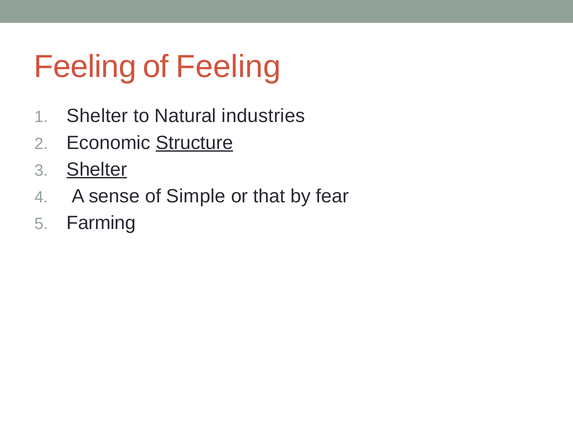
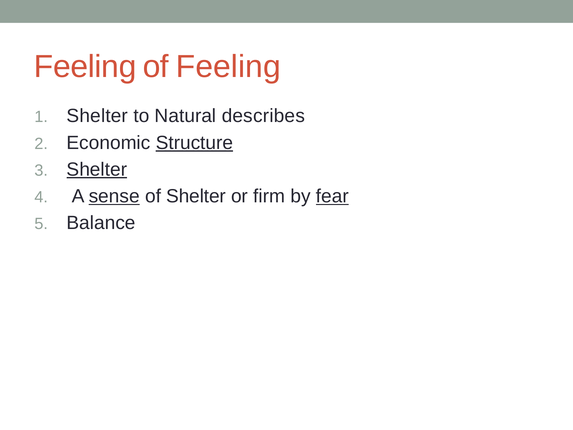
industries: industries -> describes
sense underline: none -> present
of Simple: Simple -> Shelter
that: that -> firm
fear underline: none -> present
Farming: Farming -> Balance
